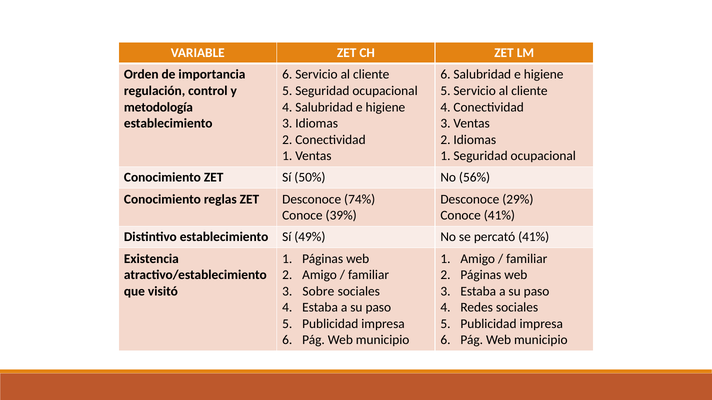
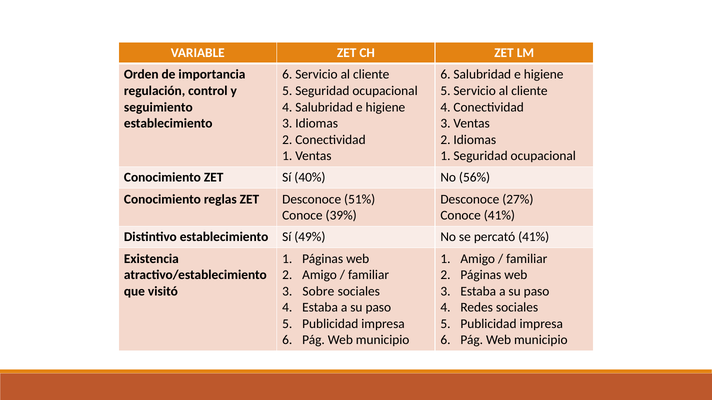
metodología: metodología -> seguimiento
50%: 50% -> 40%
74%: 74% -> 51%
29%: 29% -> 27%
